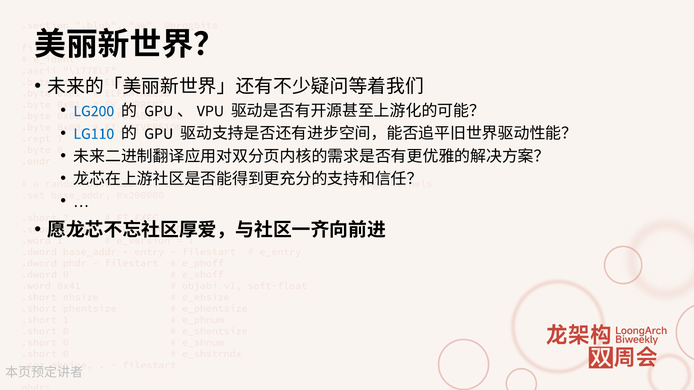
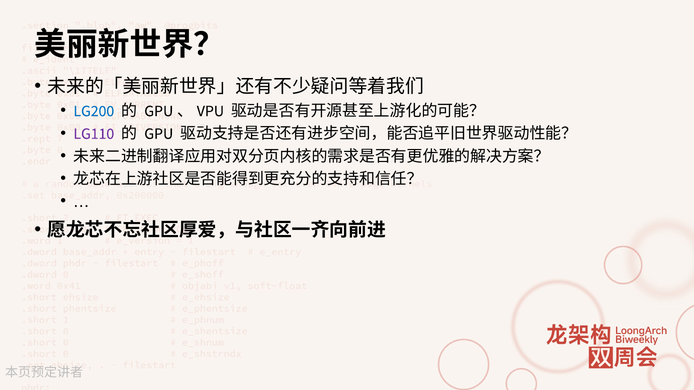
LG110 colour: blue -> purple
